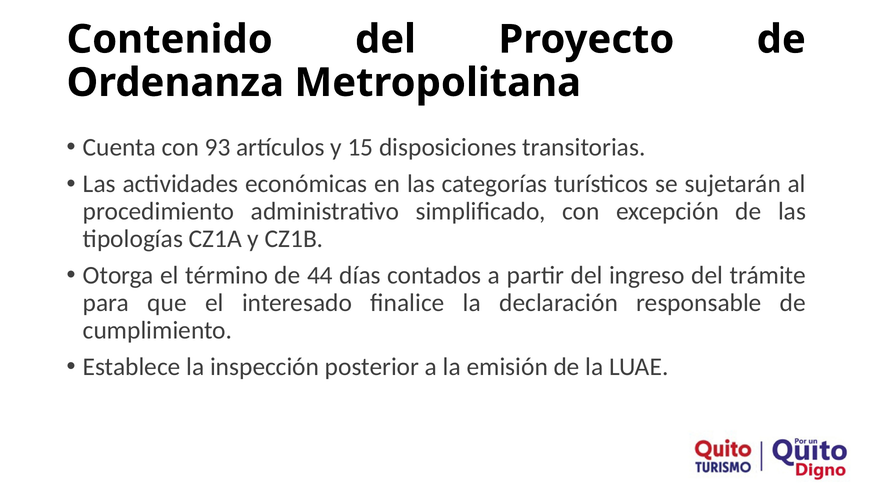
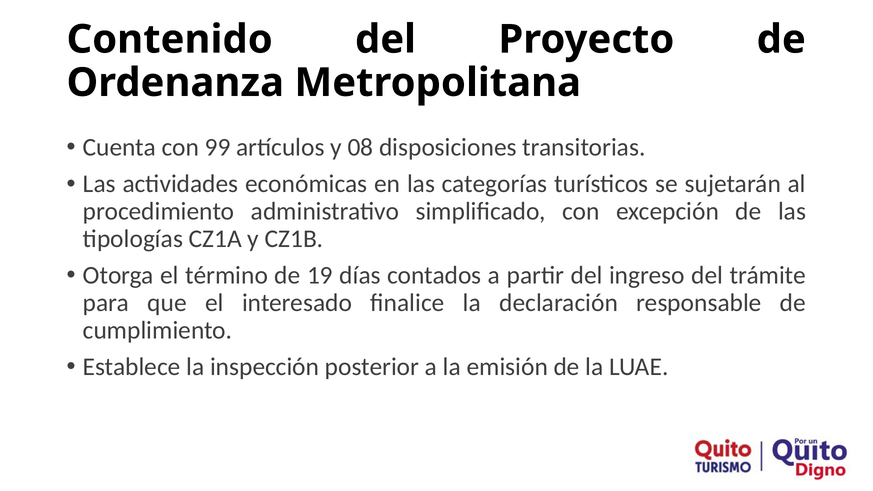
93: 93 -> 99
15: 15 -> 08
44: 44 -> 19
